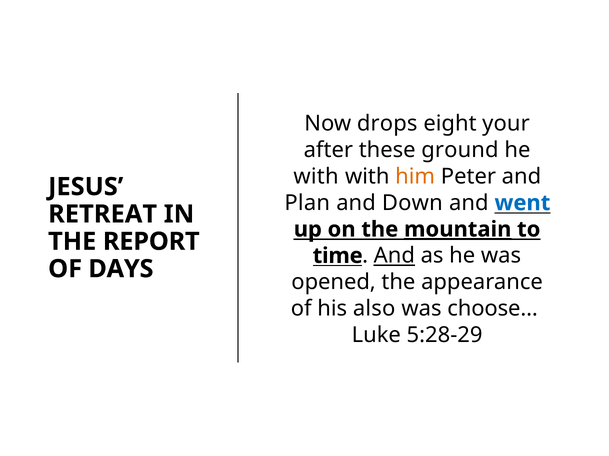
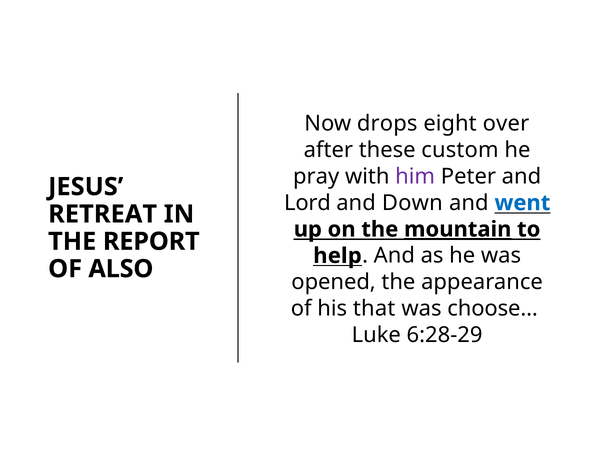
your: your -> over
ground: ground -> custom
with at (316, 177): with -> pray
him colour: orange -> purple
Plan: Plan -> Lord
time: time -> help
And at (394, 256) underline: present -> none
DAYS: DAYS -> ALSO
also: also -> that
5:28-29: 5:28-29 -> 6:28-29
